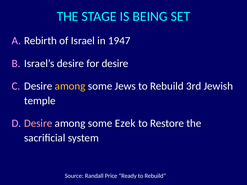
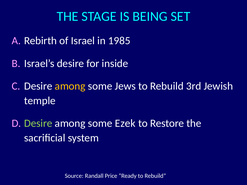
1947: 1947 -> 1985
for desire: desire -> inside
Desire at (38, 123) colour: pink -> light green
